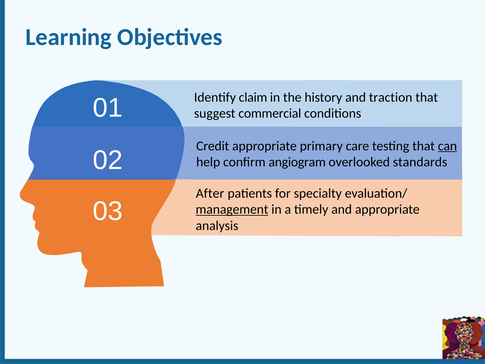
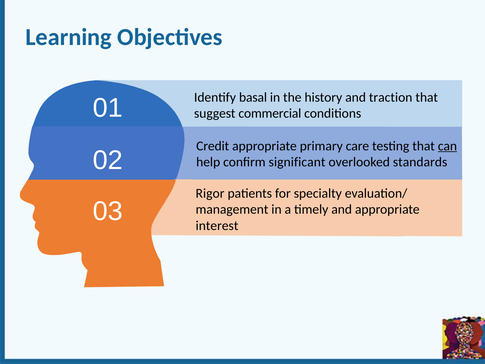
claim: claim -> basal
angiogram: angiogram -> significant
After: After -> Rigor
management underline: present -> none
analysis: analysis -> interest
